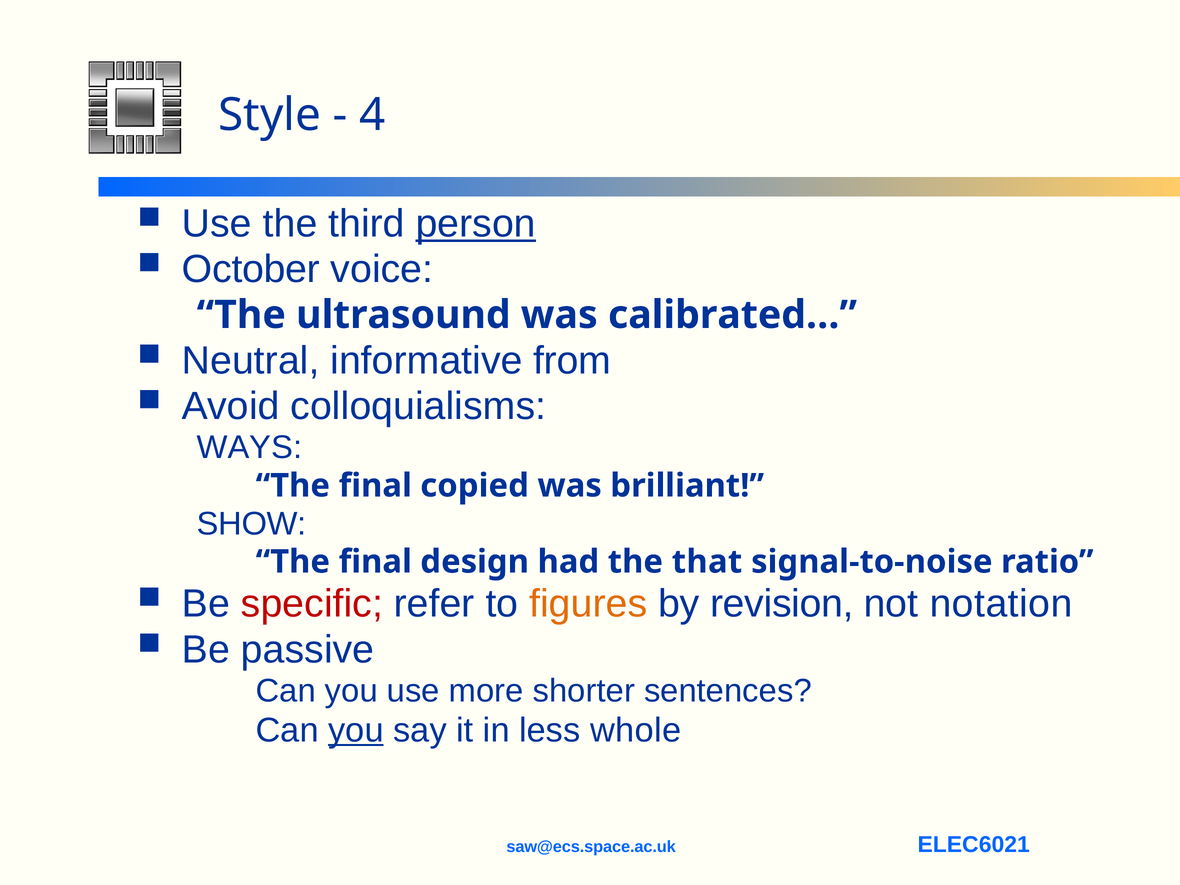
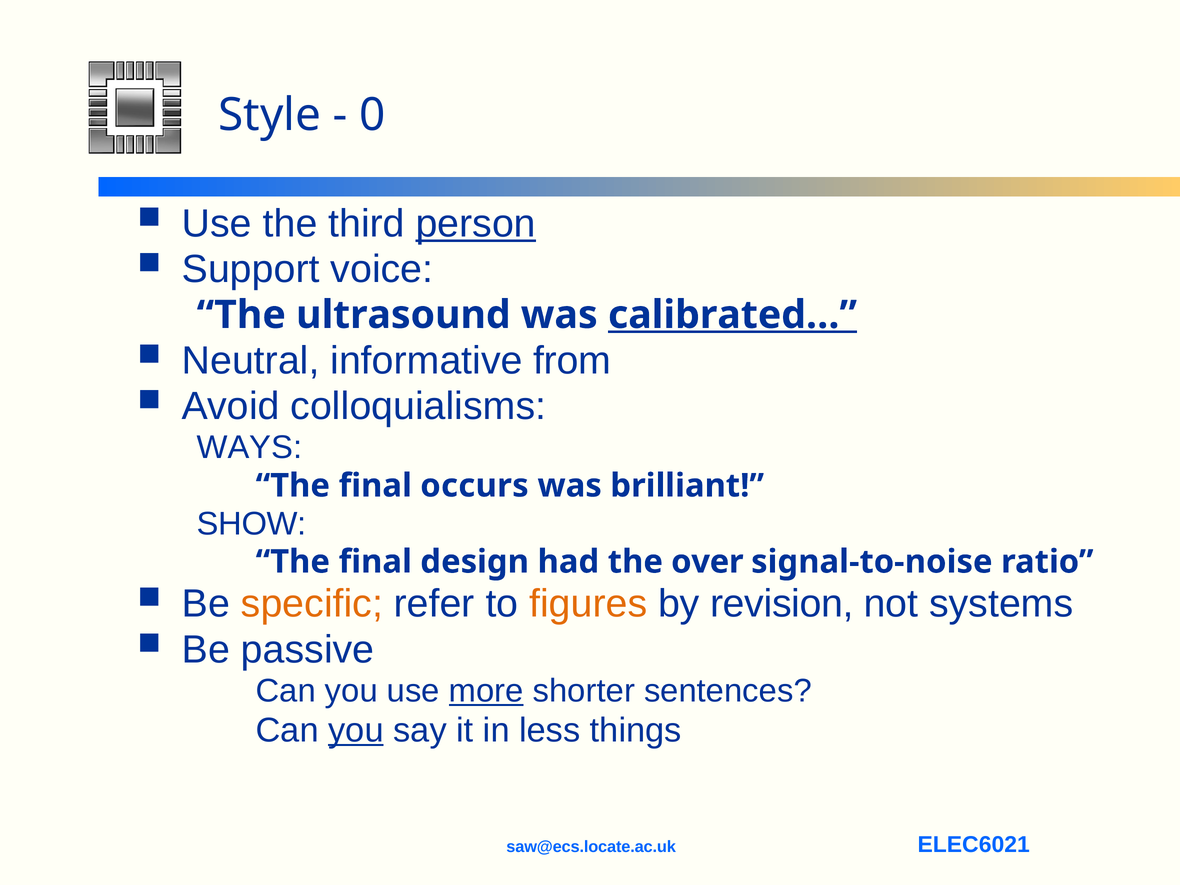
4: 4 -> 0
October: October -> Support
calibrated… underline: none -> present
copied: copied -> occurs
that: that -> over
specific colour: red -> orange
notation: notation -> systems
more underline: none -> present
whole: whole -> things
saw@ecs.space.ac.uk: saw@ecs.space.ac.uk -> saw@ecs.locate.ac.uk
